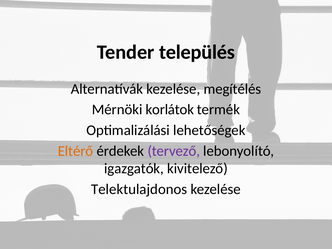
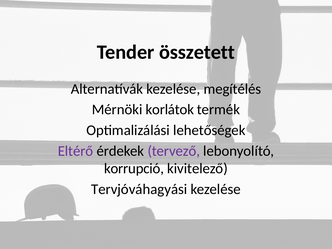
település: település -> összetett
Eltérő colour: orange -> purple
igazgatók: igazgatók -> korrupció
Telektulajdonos: Telektulajdonos -> Tervjóváhagyási
